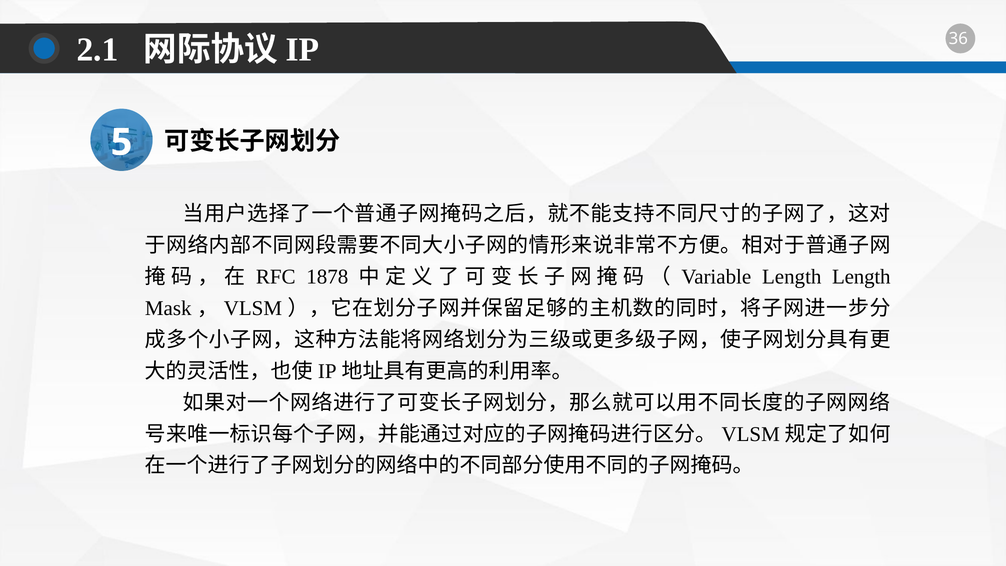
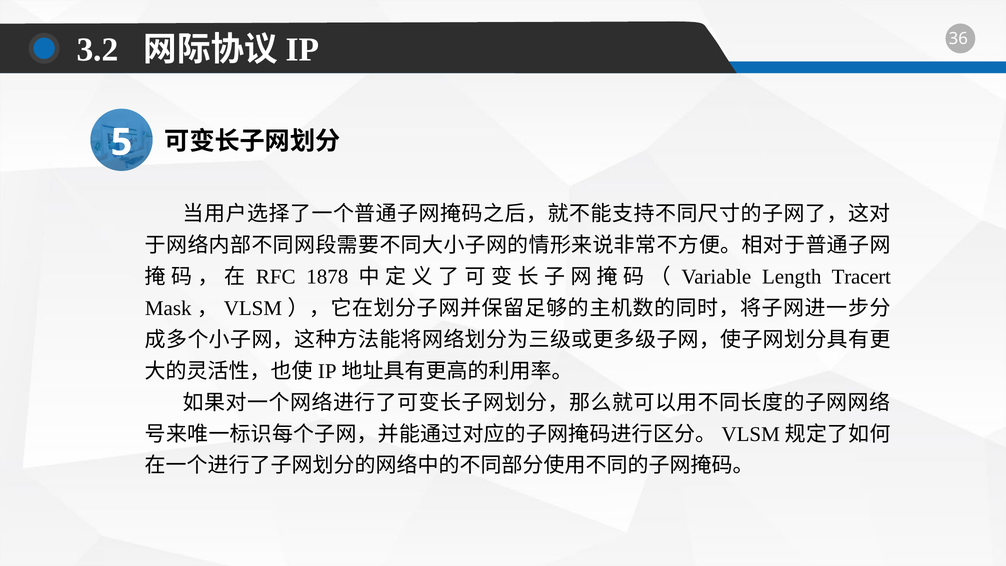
2.1: 2.1 -> 3.2
Length Length: Length -> Tracert
